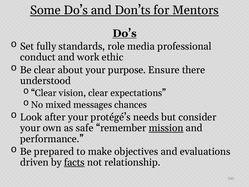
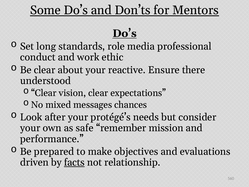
fully: fully -> long
purpose: purpose -> reactive
mission underline: present -> none
